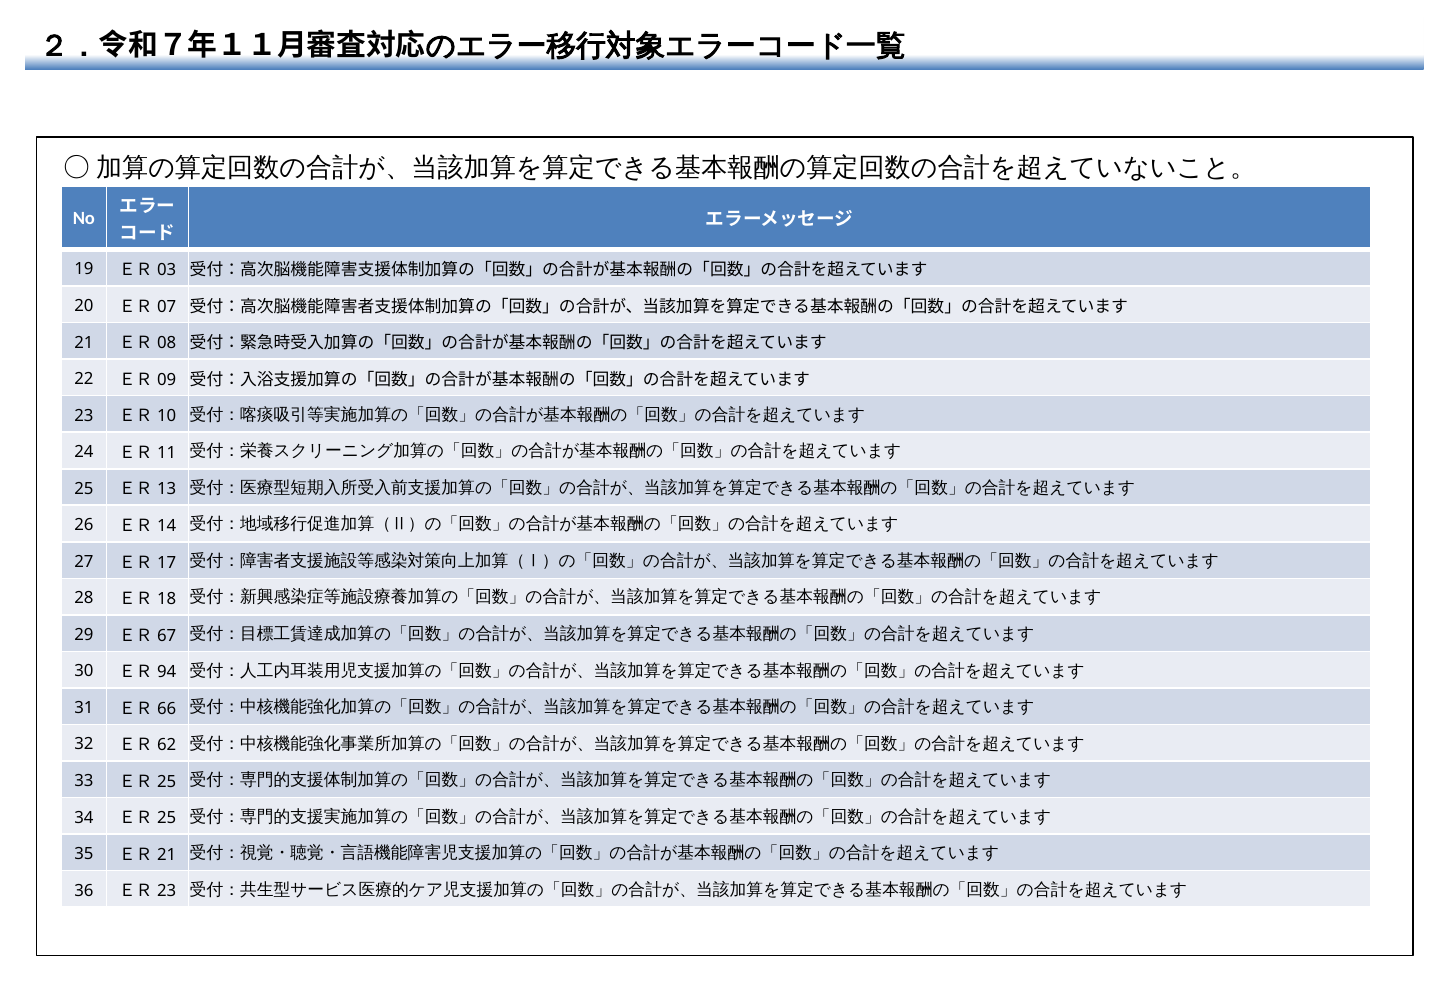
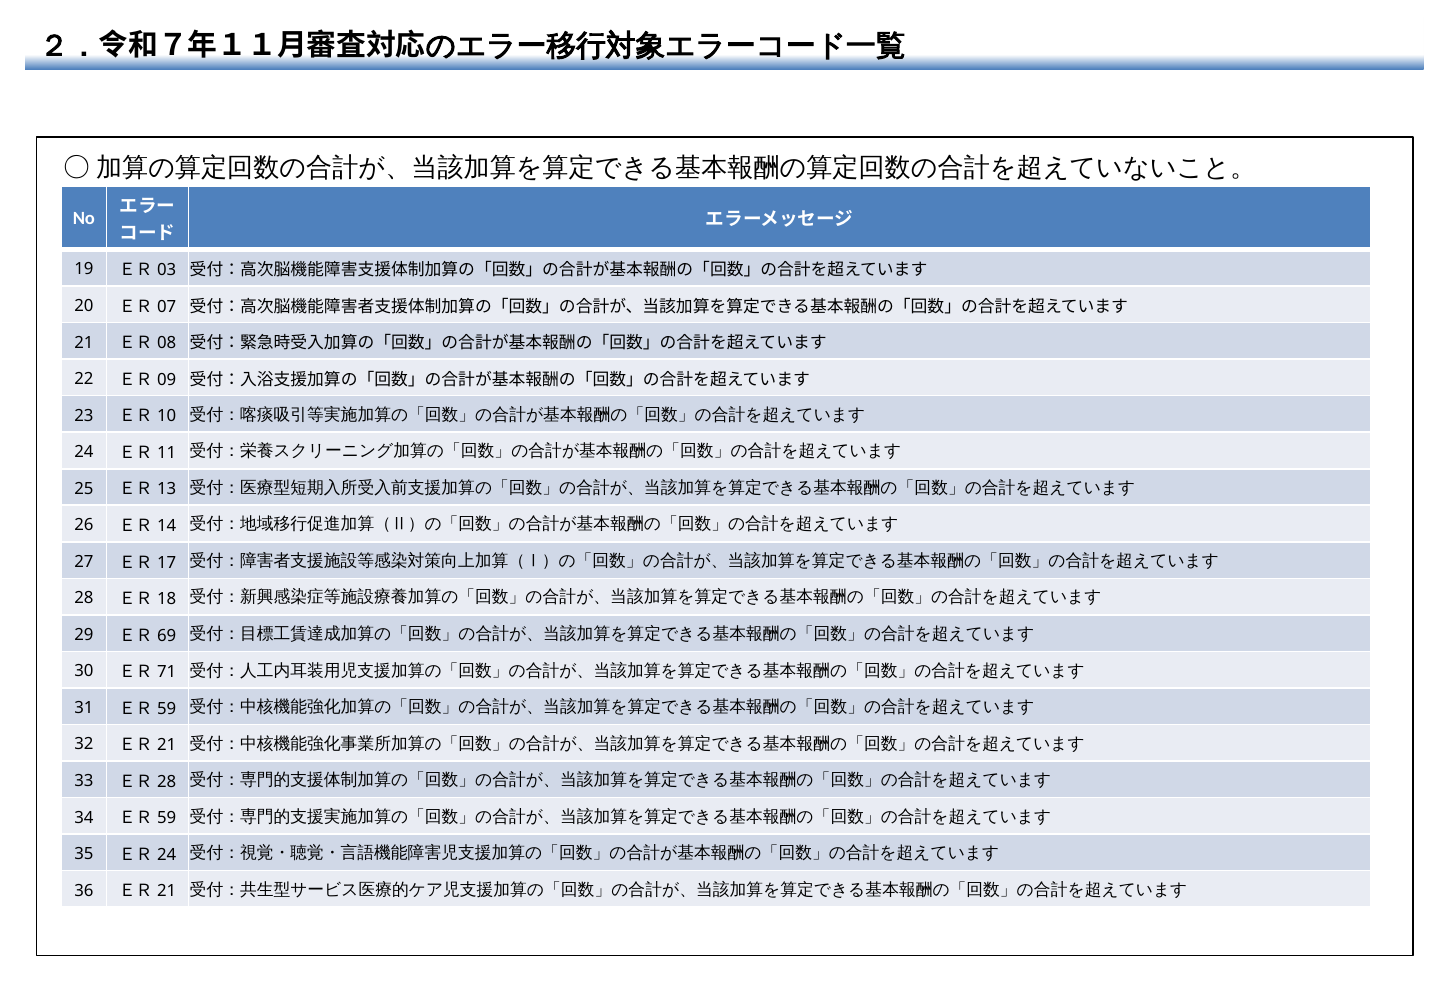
67: 67 -> 69
94: 94 -> 71
66 at (167, 709): 66 -> 59
62 at (167, 745): 62 -> 21
25 at (167, 782): 25 -> 28
25 at (167, 818): 25 -> 59
21 at (167, 855): 21 -> 24
23 at (167, 891): 23 -> 21
